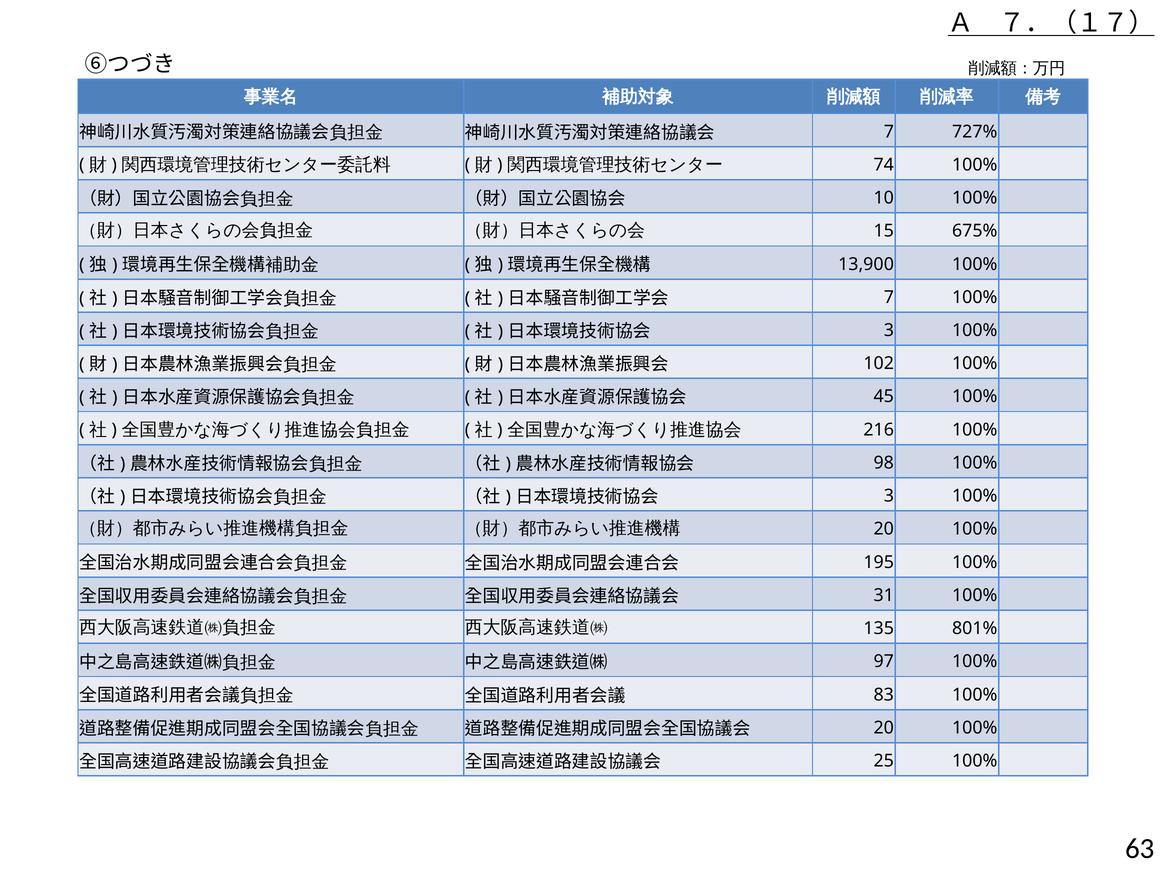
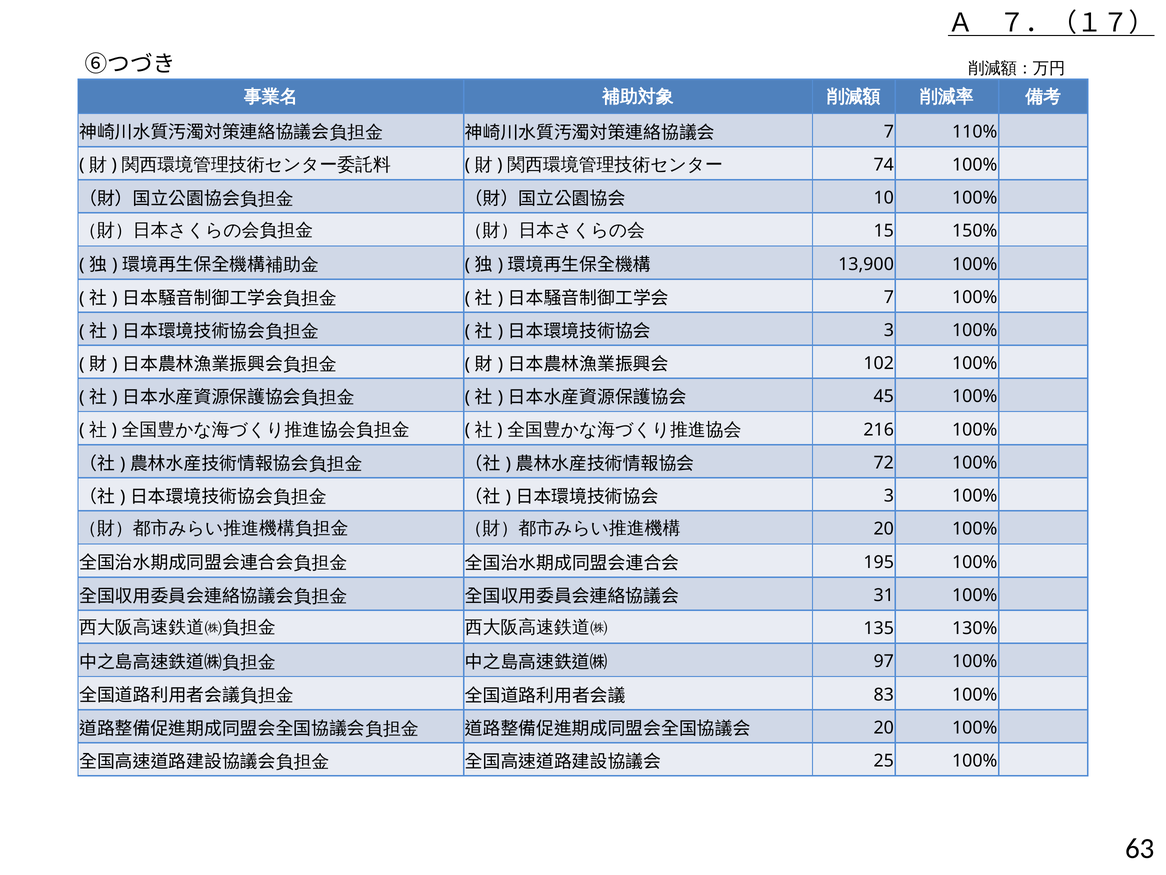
727%: 727% -> 110%
675%: 675% -> 150%
98: 98 -> 72
801%: 801% -> 130%
